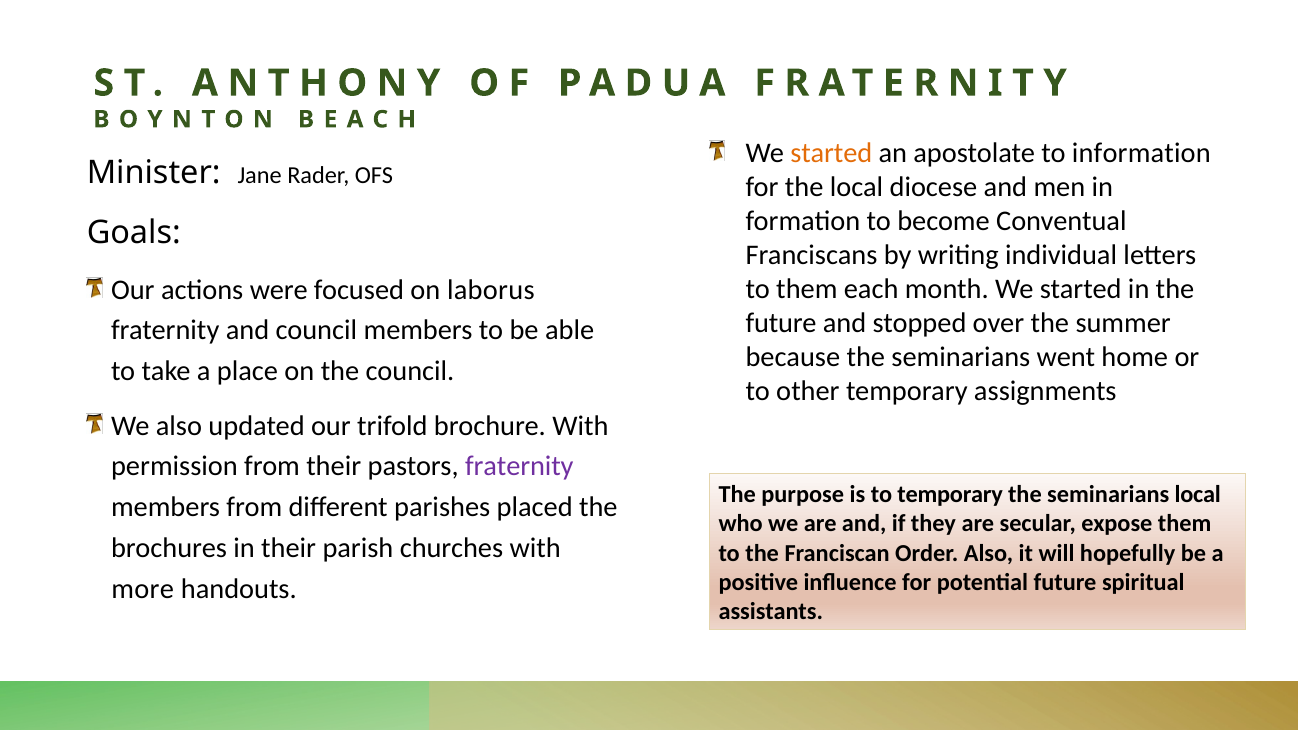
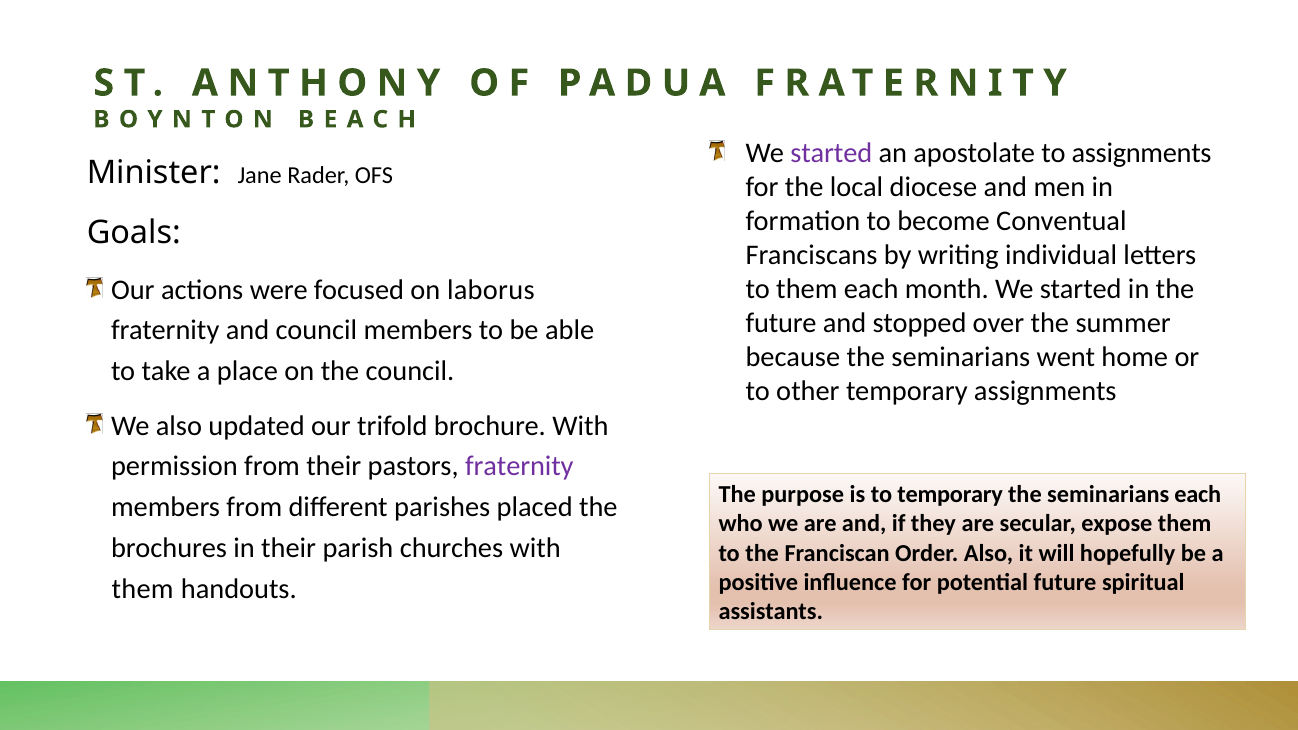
started at (831, 153) colour: orange -> purple
to information: information -> assignments
seminarians local: local -> each
more at (143, 589): more -> them
